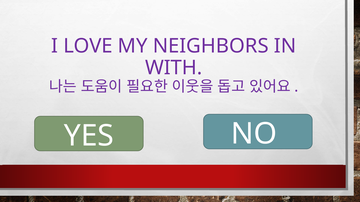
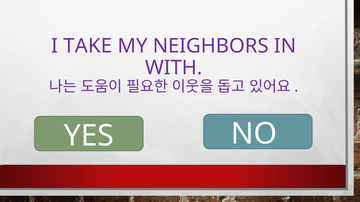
LOVE: LOVE -> TAKE
